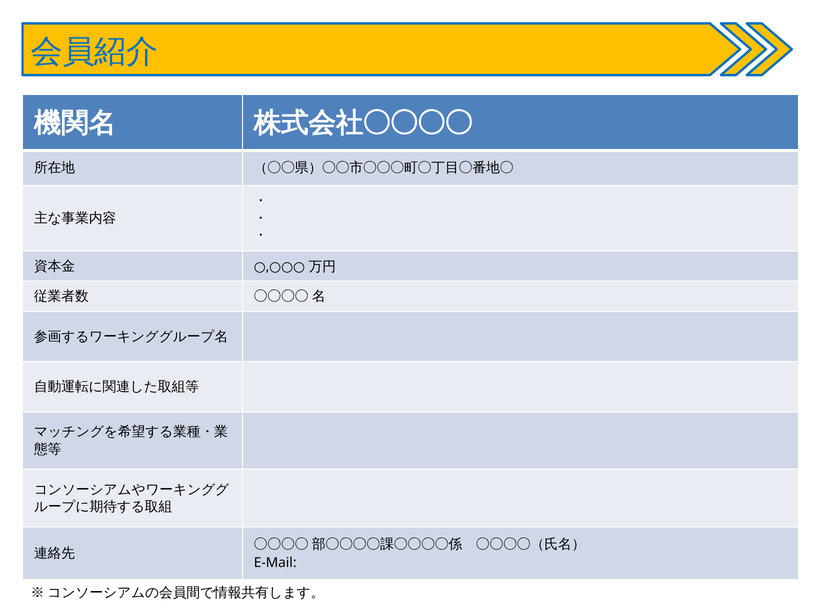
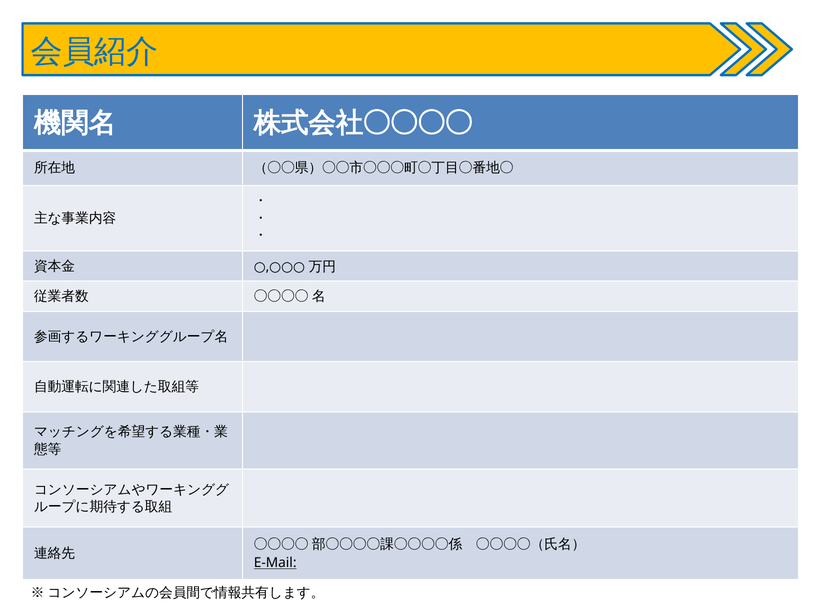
E-Mail underline: none -> present
